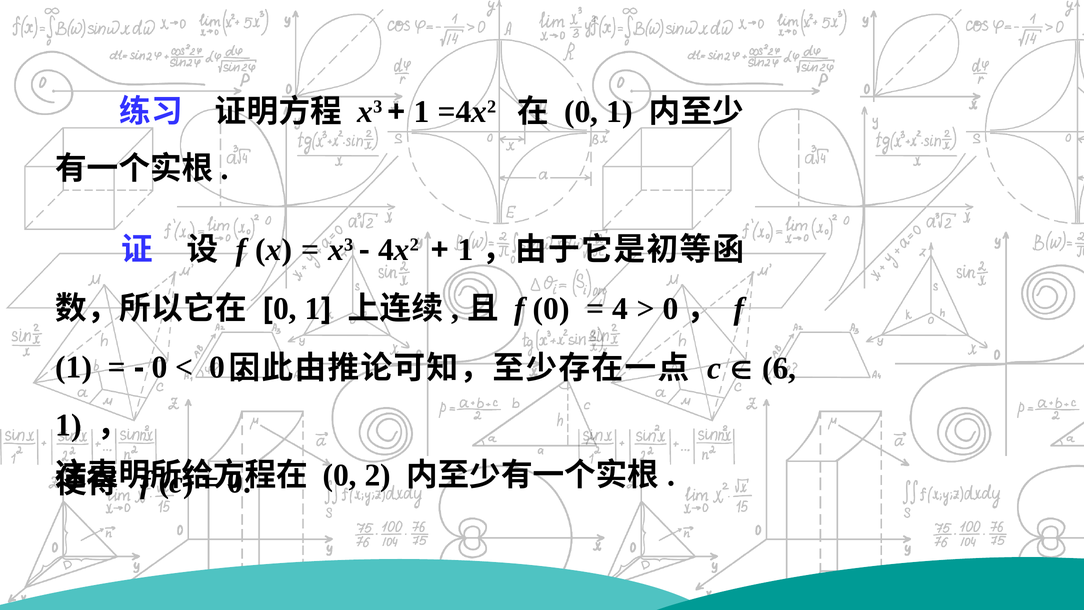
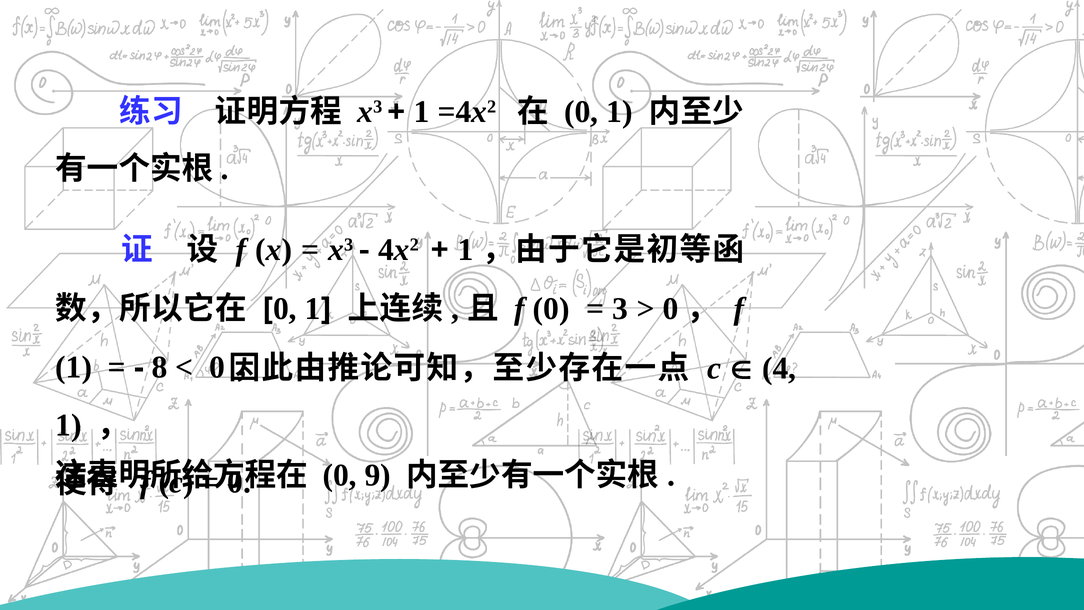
4: 4 -> 3
0 at (160, 367): 0 -> 8
6: 6 -> 4
2: 2 -> 9
